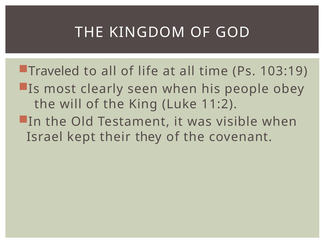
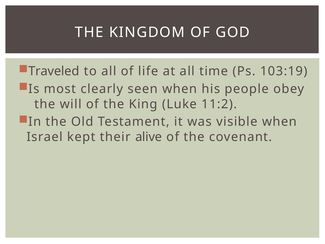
they: they -> alive
